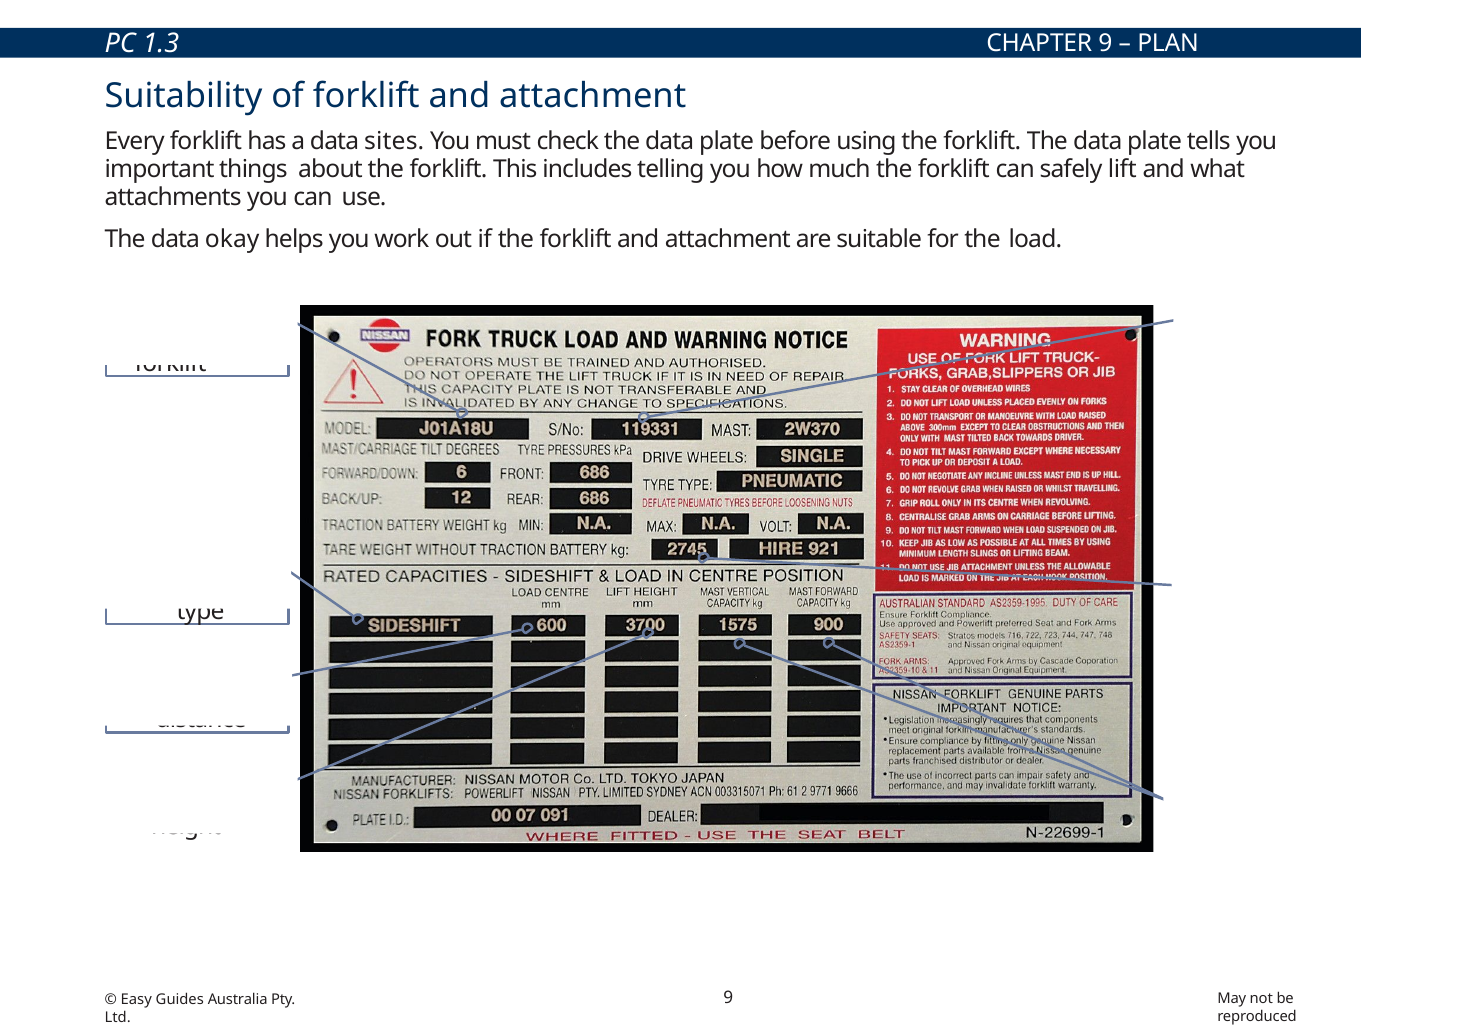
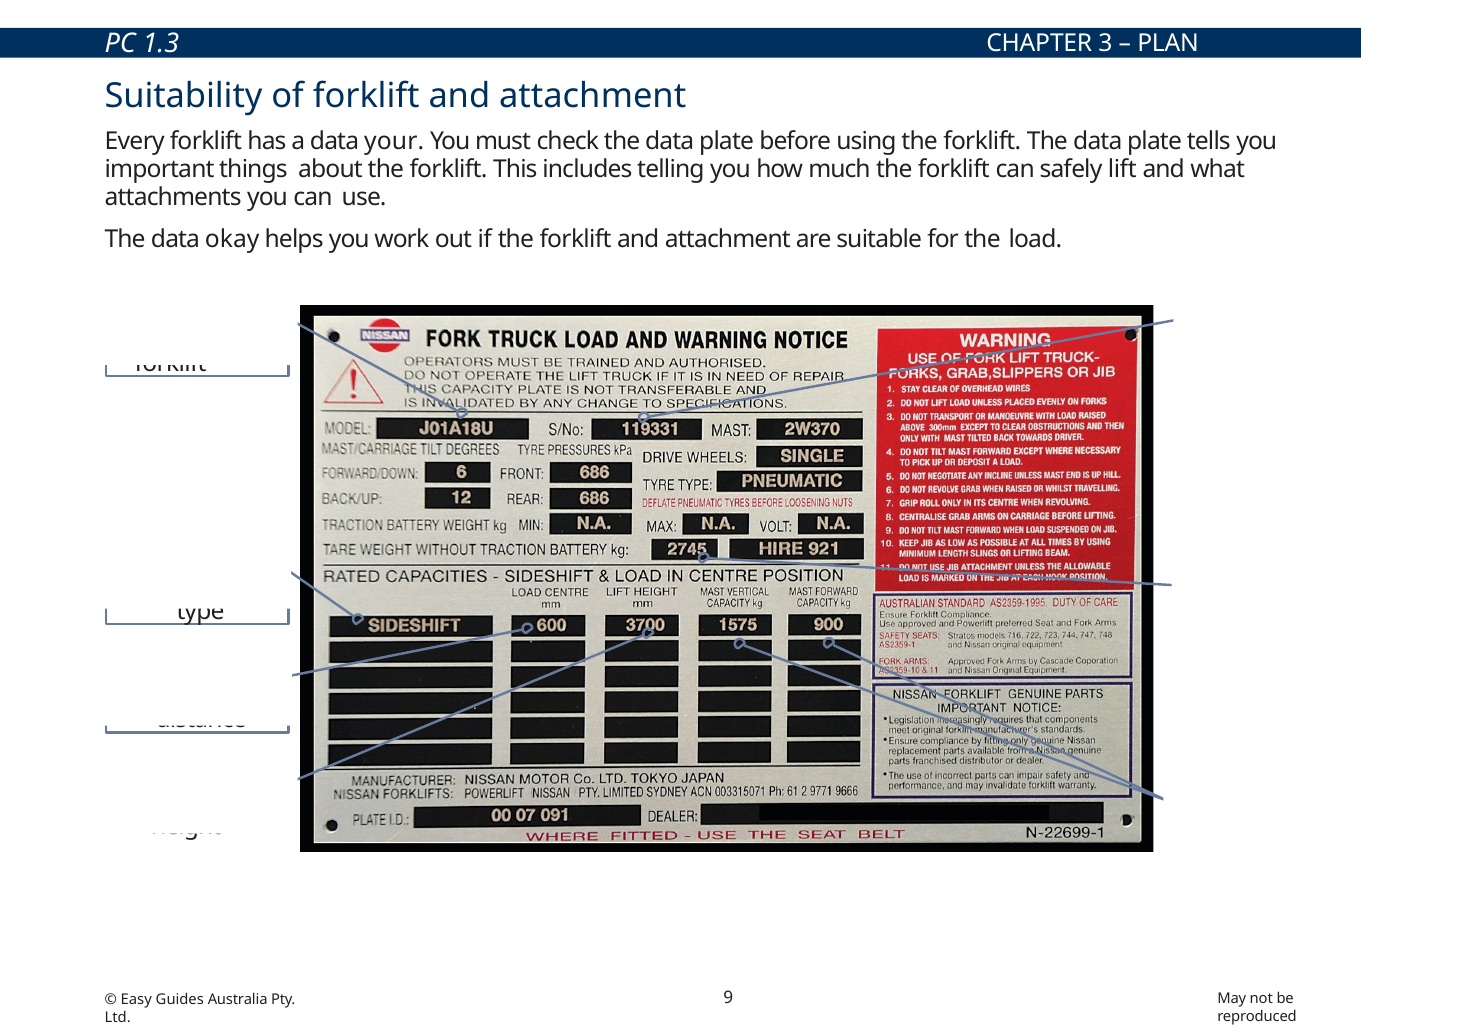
CHAPTER 9: 9 -> 3
sites: sites -> your
